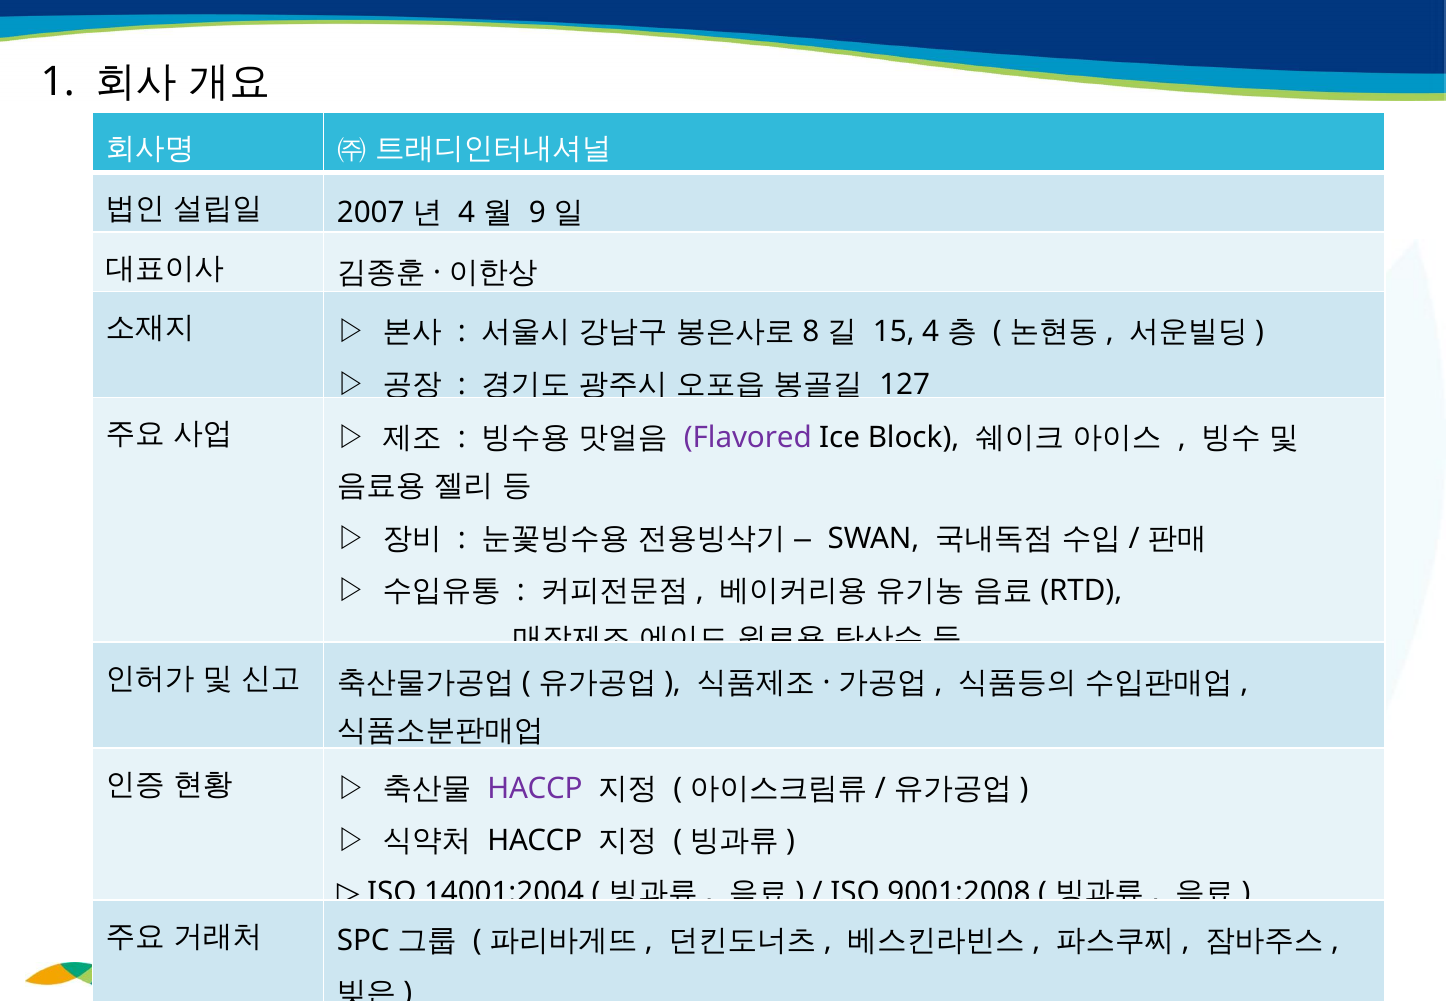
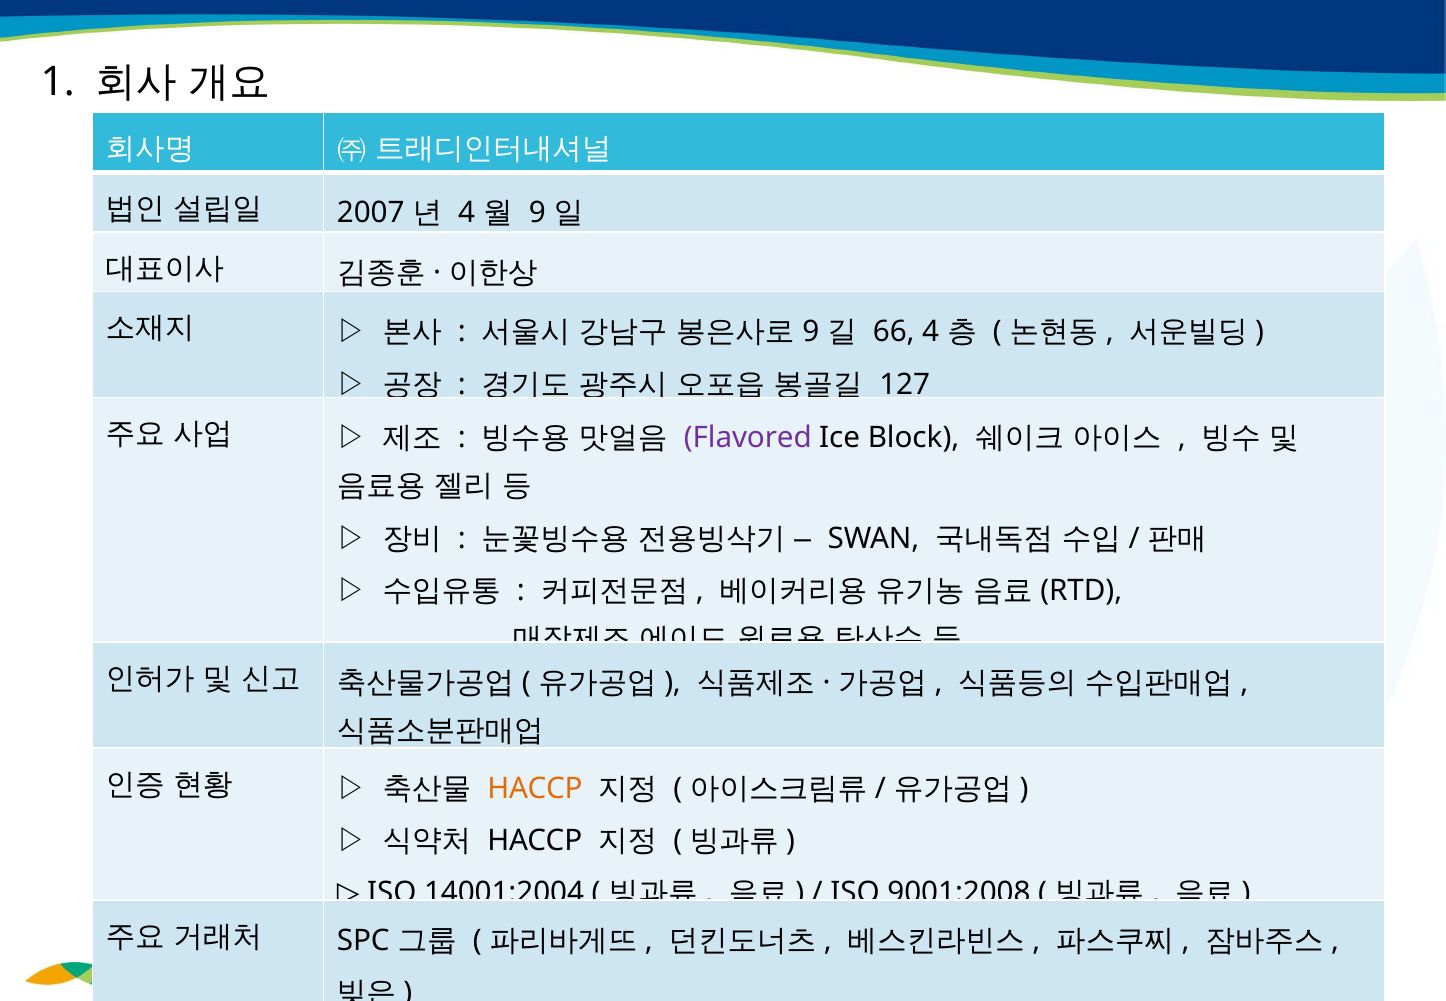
8 at (811, 332): 8 -> 9
15: 15 -> 66
HACCP at (535, 788) colour: purple -> orange
